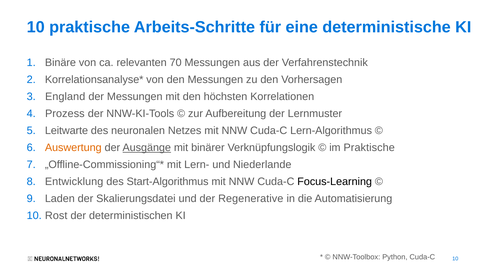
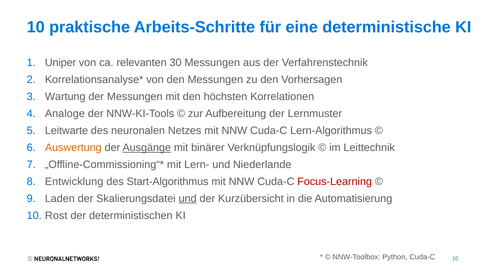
Binäre: Binäre -> Uniper
70: 70 -> 30
England: England -> Wartung
Prozess: Prozess -> Analoge
im Praktische: Praktische -> Leittechnik
Focus-Learning colour: black -> red
und at (188, 198) underline: none -> present
Regenerative: Regenerative -> Kurzübersicht
